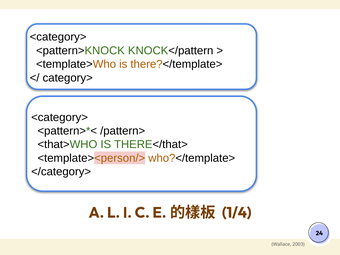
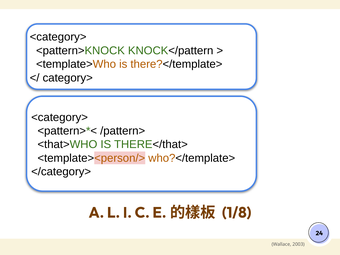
1/4: 1/4 -> 1/8
